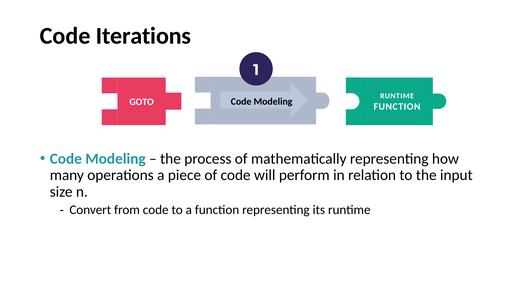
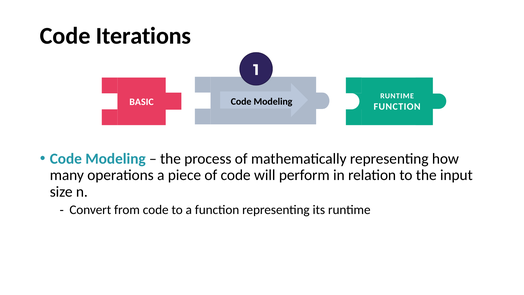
GOTO: GOTO -> BASIC
